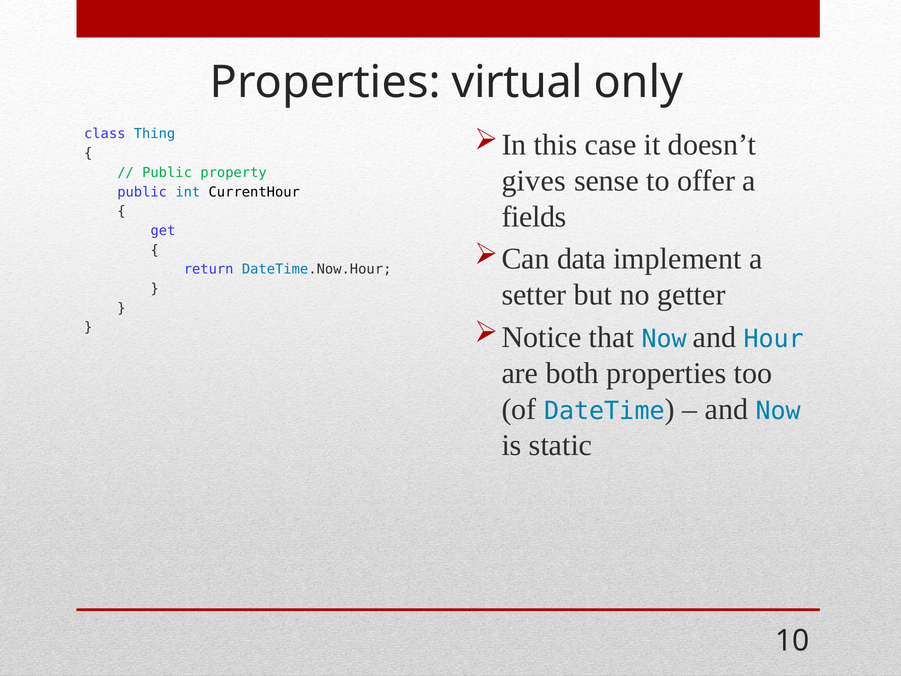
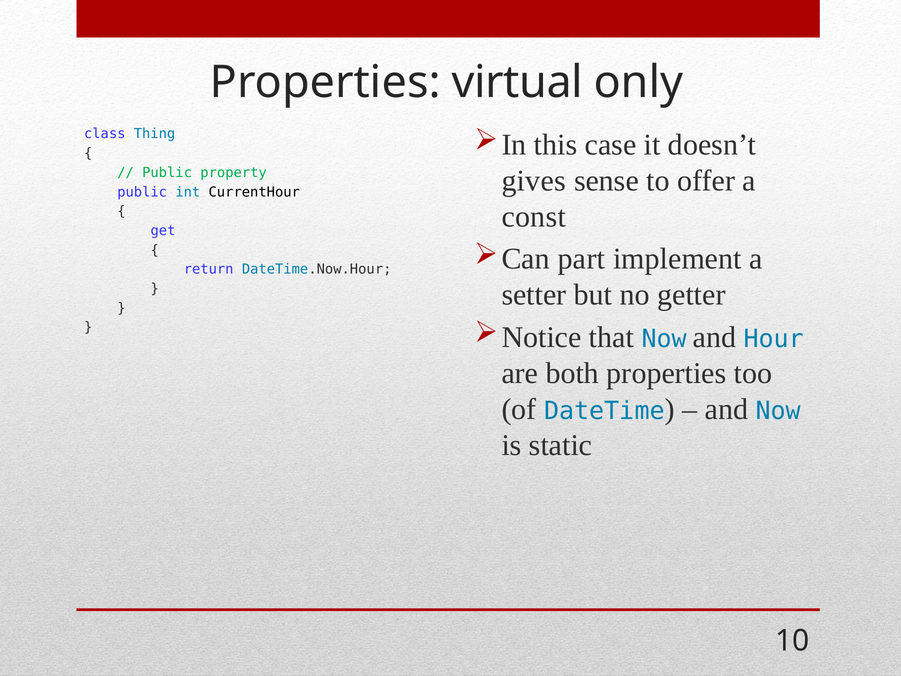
fields: fields -> const
data: data -> part
